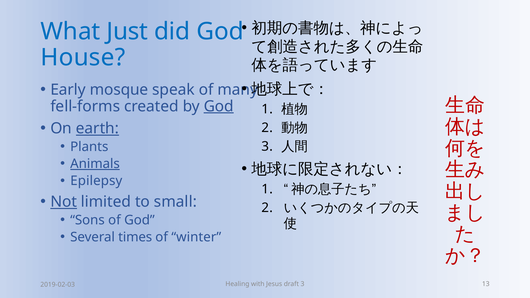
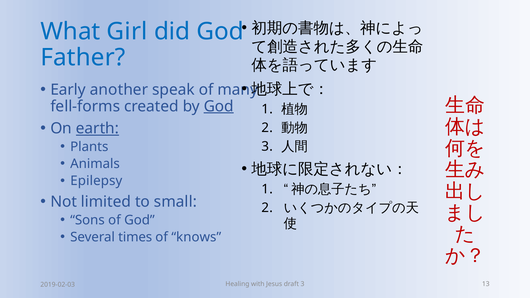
Just: Just -> Girl
House: House -> Father
mosque: mosque -> another
Animals underline: present -> none
Not underline: present -> none
winter: winter -> knows
